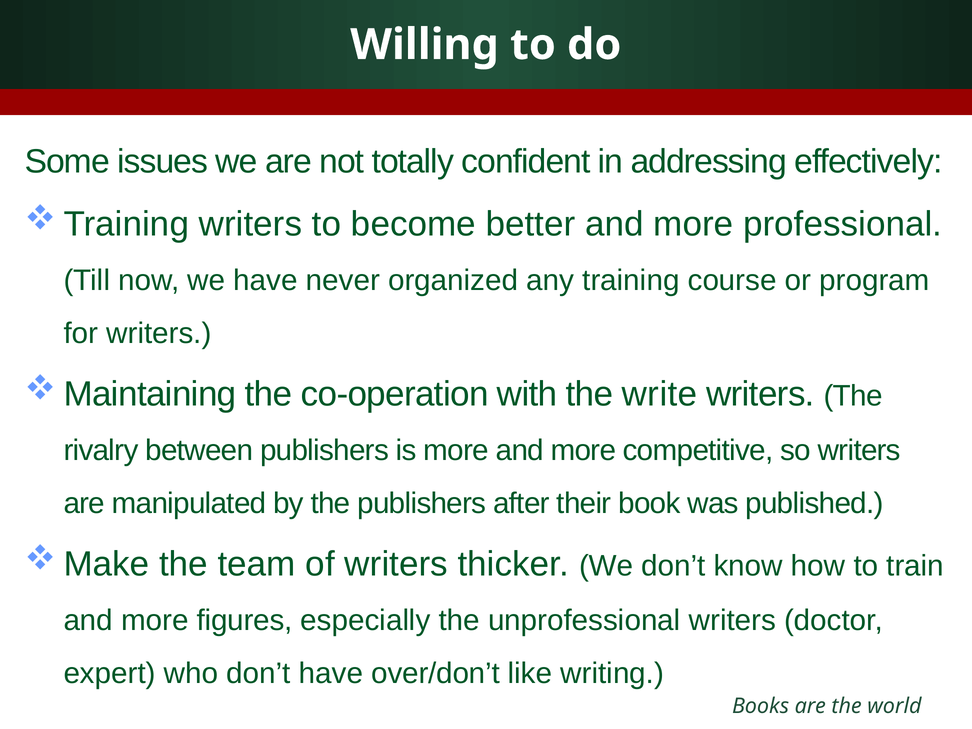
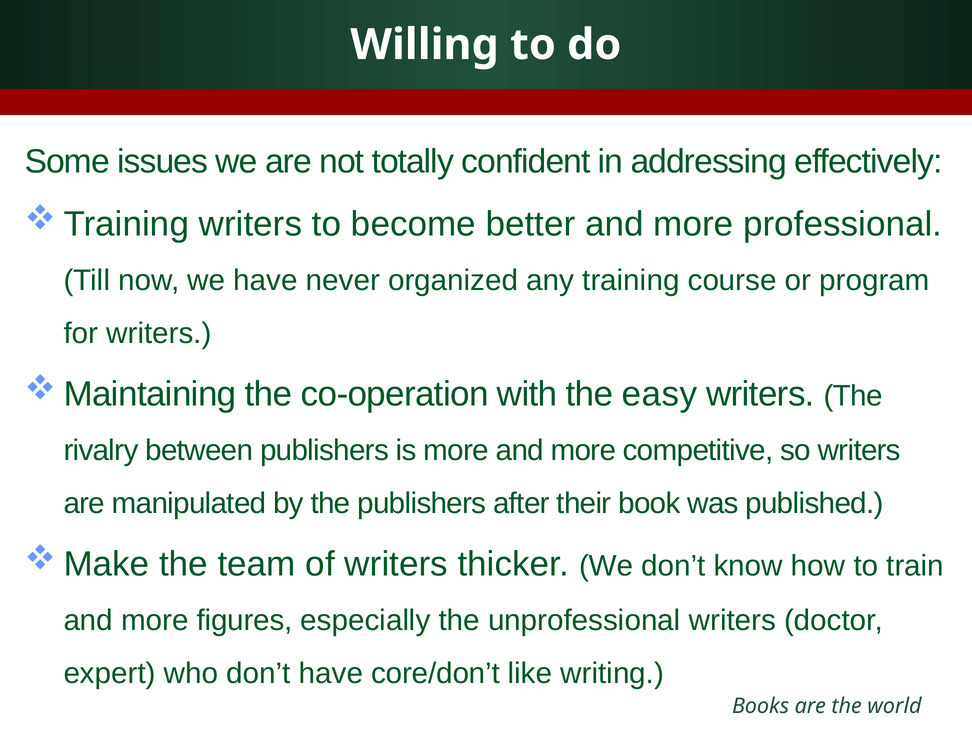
write: write -> easy
over/don’t: over/don’t -> core/don’t
